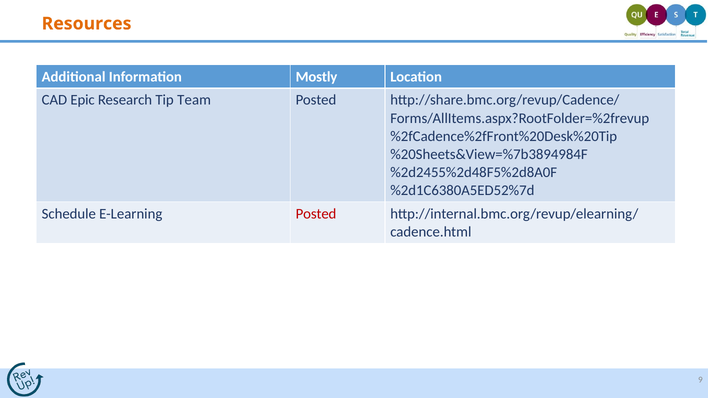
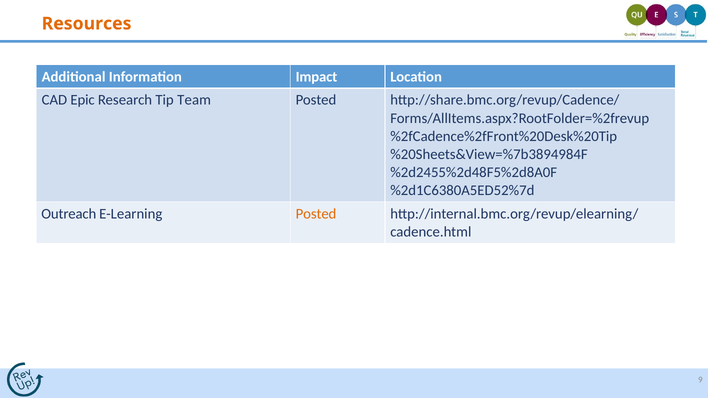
Mostly: Mostly -> Impact
Schedule: Schedule -> Outreach
Posted at (316, 214) colour: red -> orange
